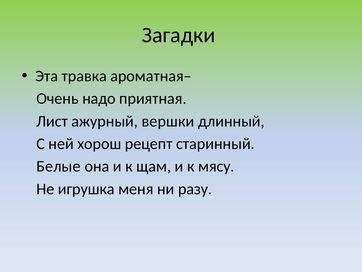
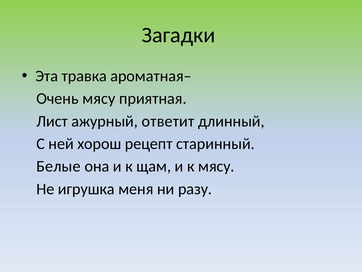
Очень надо: надо -> мясу
вершки: вершки -> ответит
